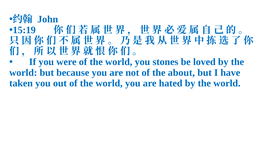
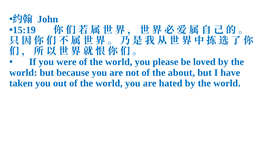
stones: stones -> please
